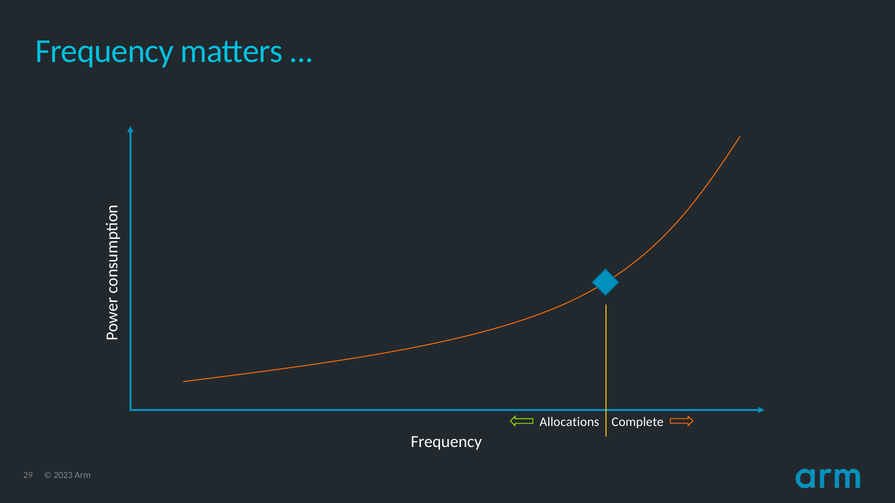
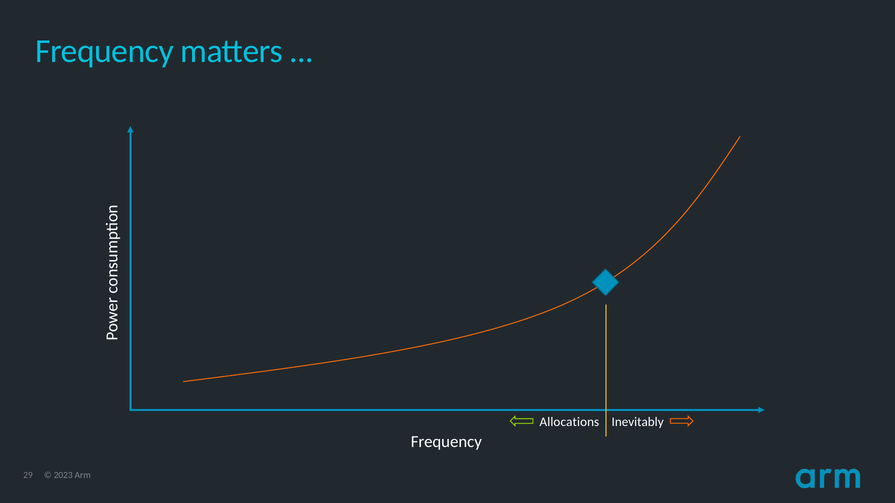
Complete: Complete -> Inevitably
